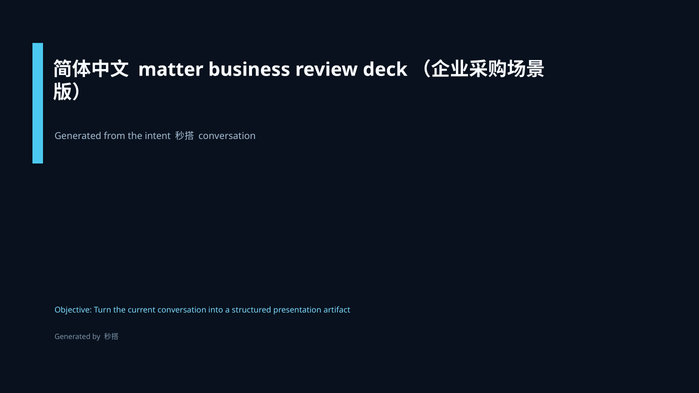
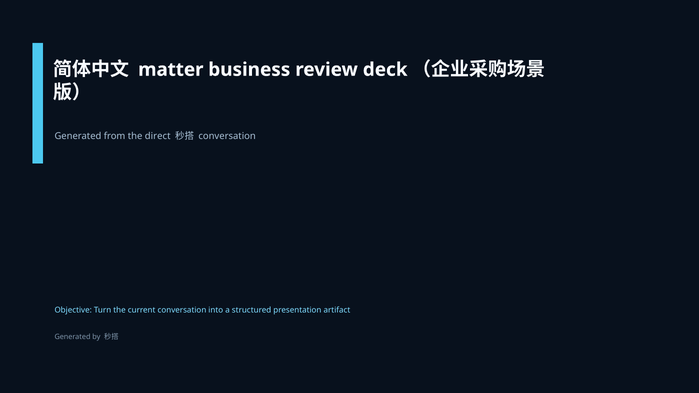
intent: intent -> direct
